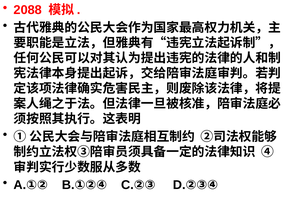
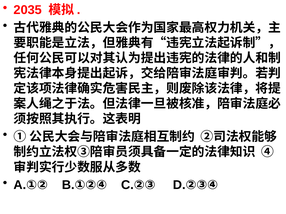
2088: 2088 -> 2035
